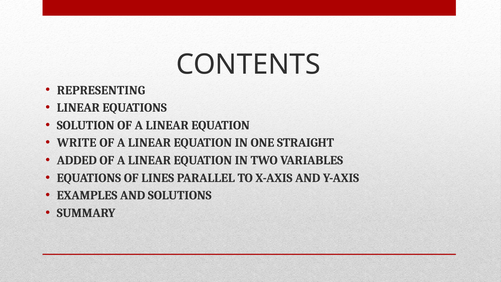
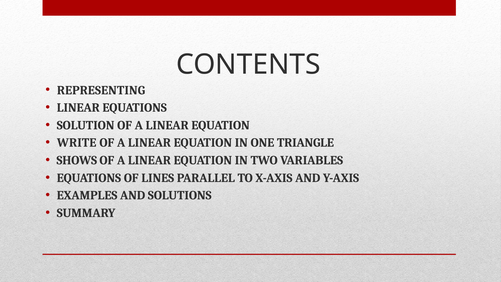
STRAIGHT: STRAIGHT -> TRIANGLE
ADDED: ADDED -> SHOWS
